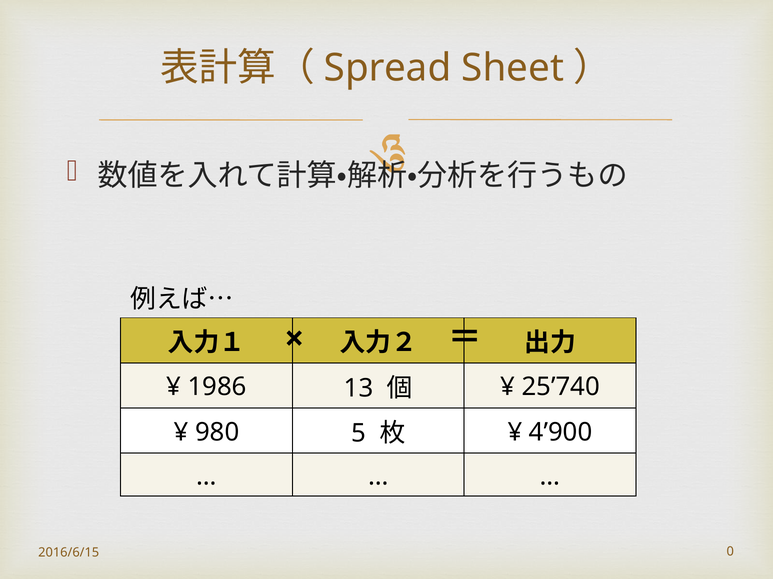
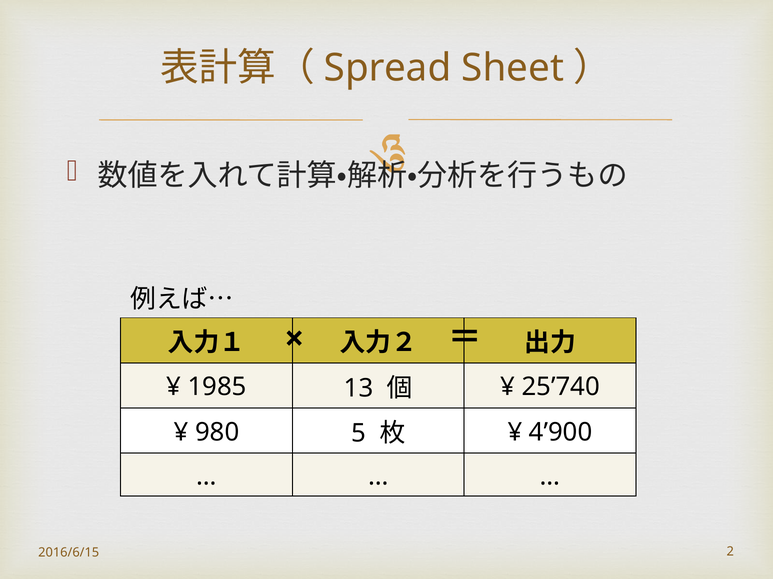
1986: 1986 -> 1985
0: 0 -> 2
